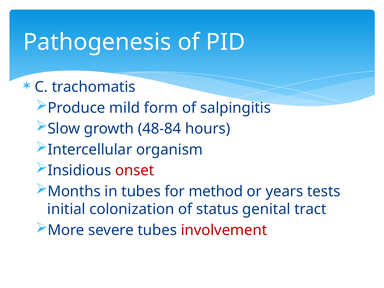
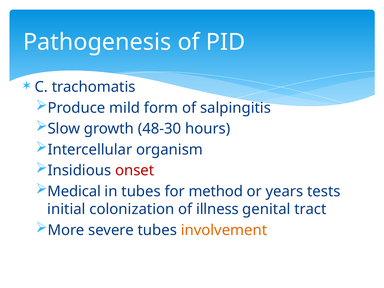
48-84: 48-84 -> 48-30
Months: Months -> Medical
status: status -> illness
involvement colour: red -> orange
